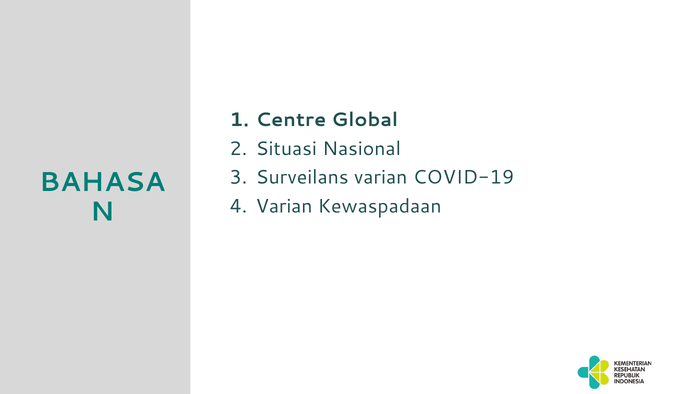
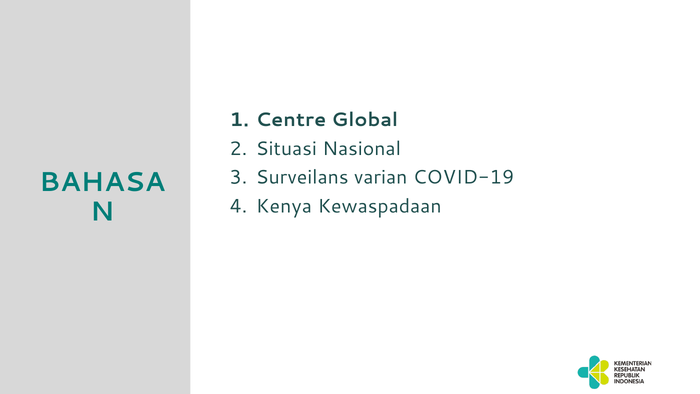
Varian at (284, 206): Varian -> Kenya
